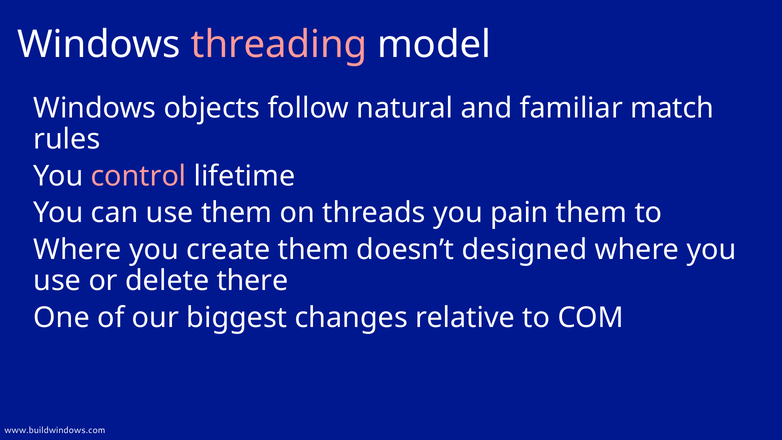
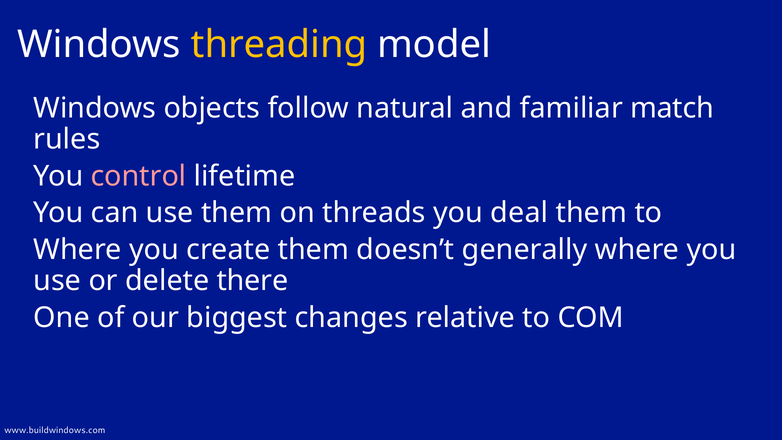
threading colour: pink -> yellow
pain: pain -> deal
designed: designed -> generally
